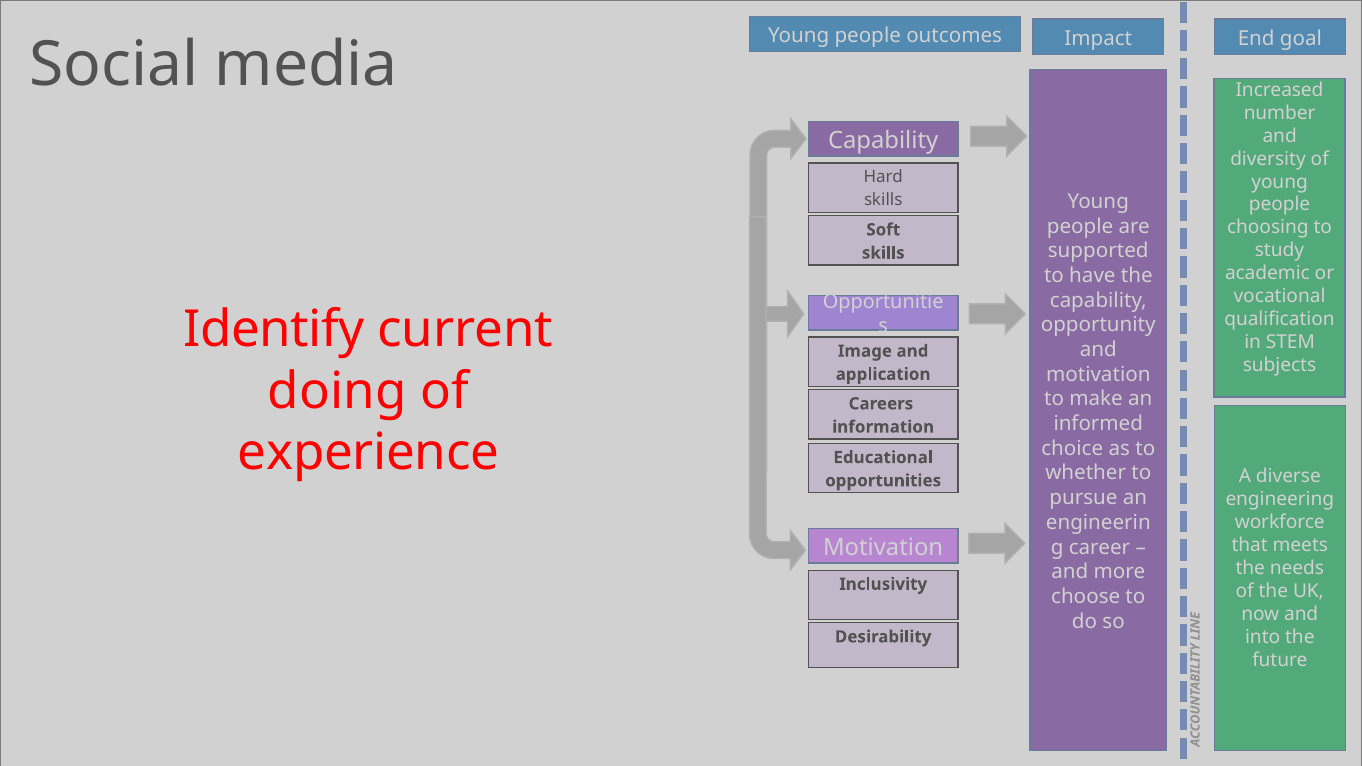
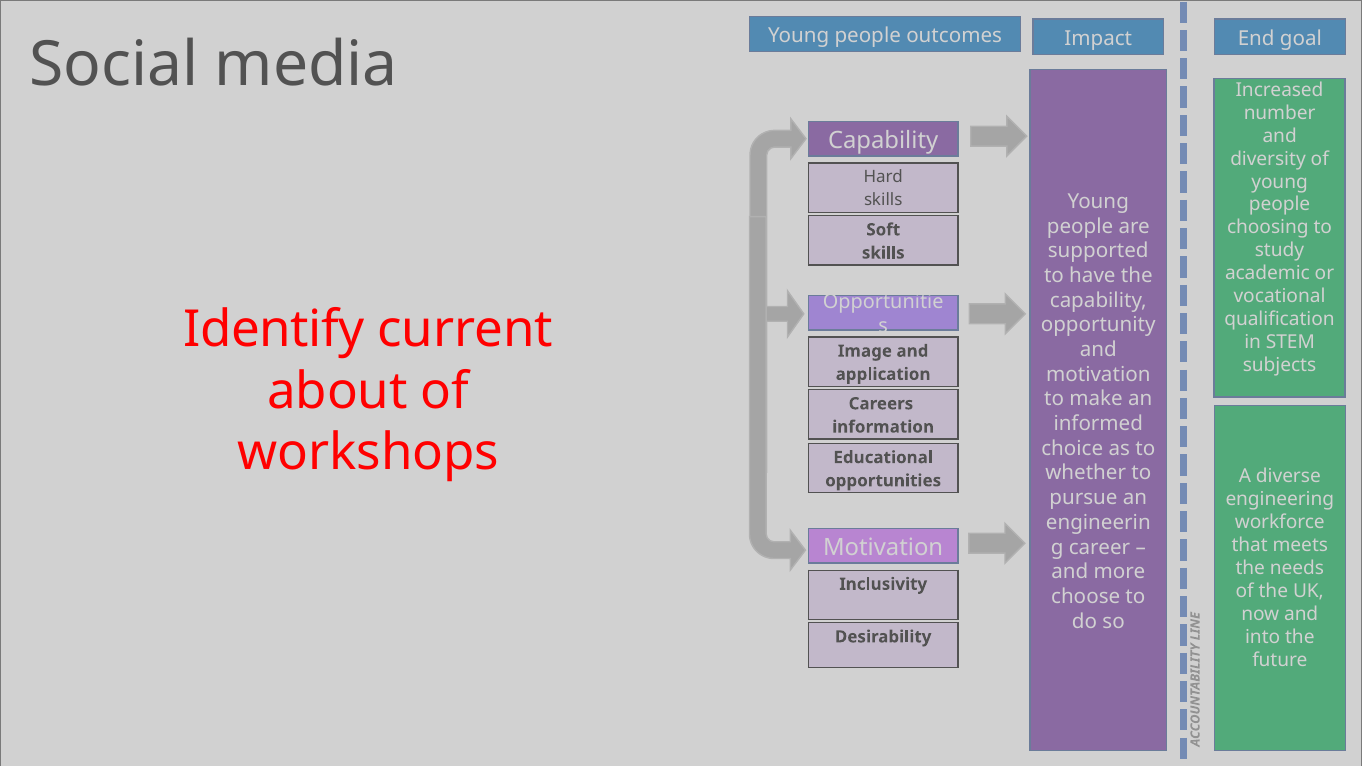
doing: doing -> about
experience: experience -> workshops
